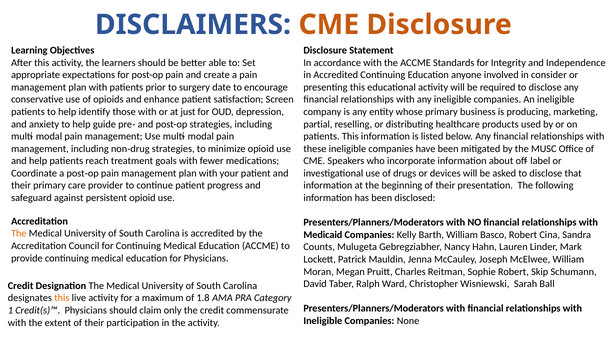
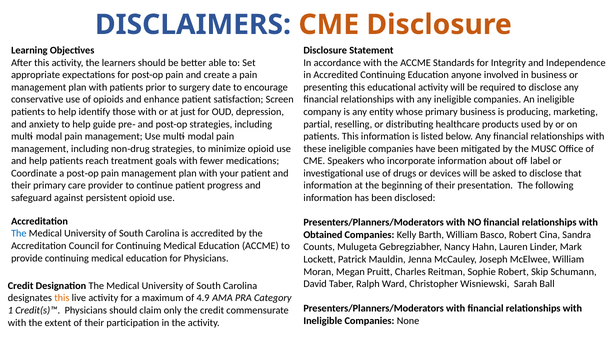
in consider: consider -> business
The at (19, 234) colour: orange -> blue
Medicaid: Medicaid -> Obtained
1.8: 1.8 -> 4.9
